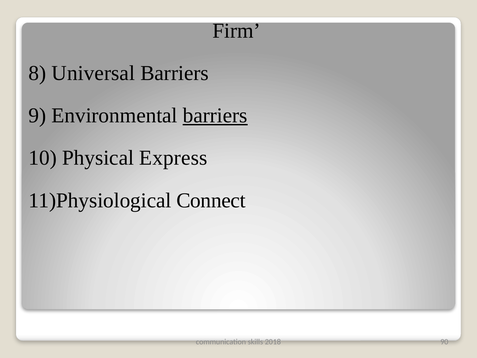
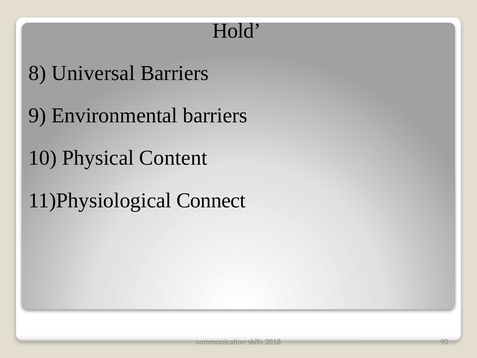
Firm: Firm -> Hold
barriers at (215, 115) underline: present -> none
Express: Express -> Content
